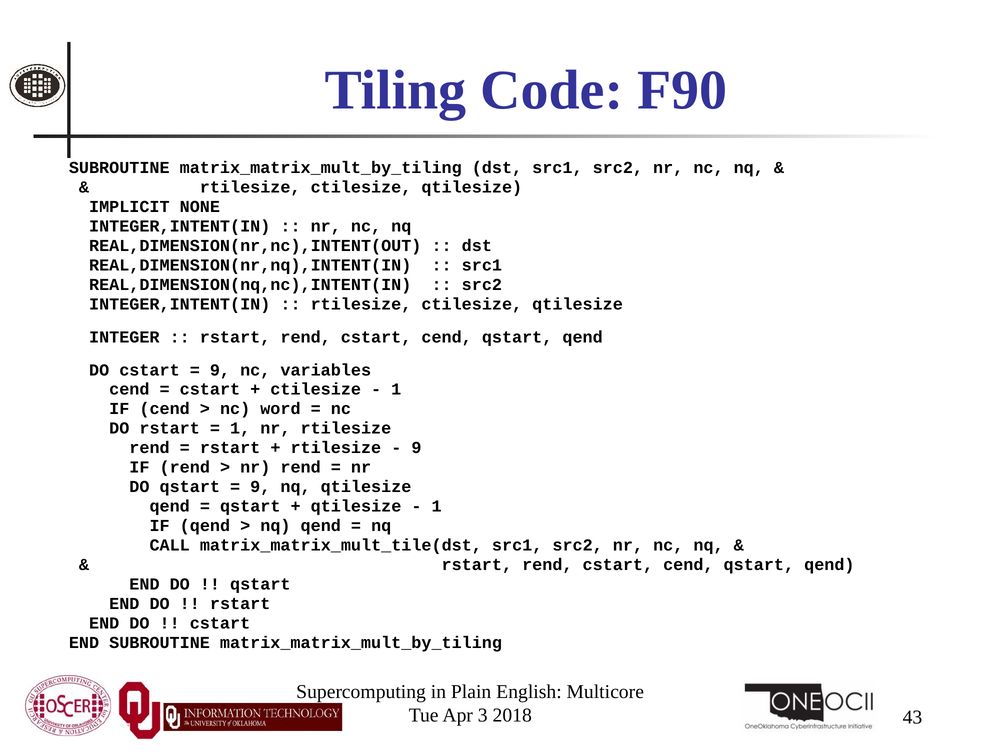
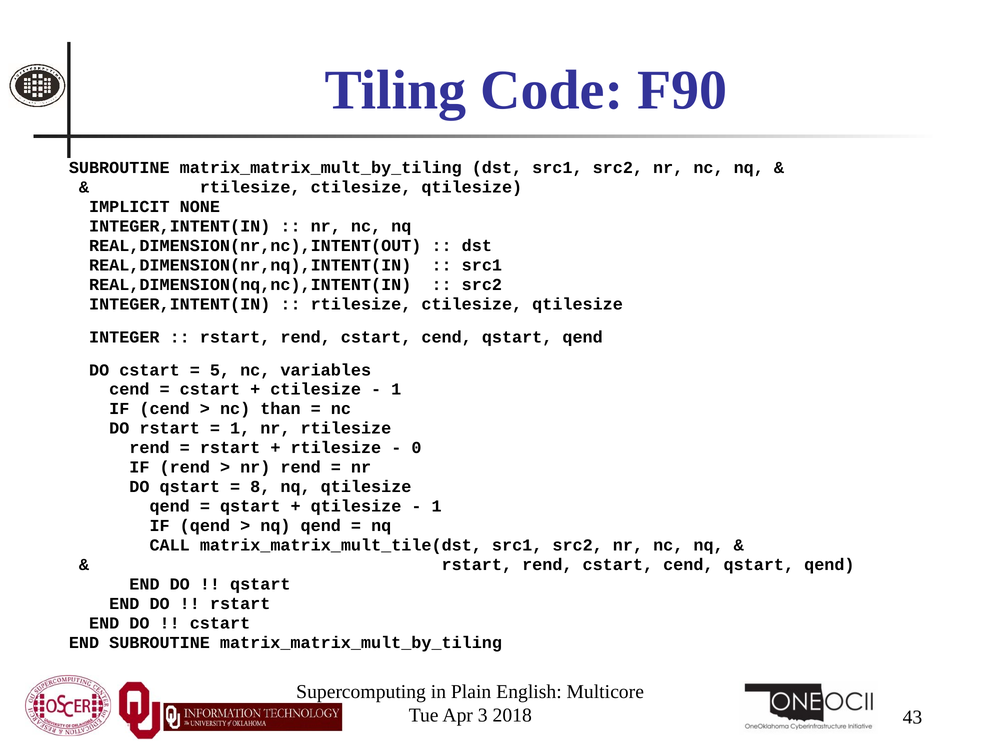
9 at (220, 370): 9 -> 5
word: word -> than
9 at (416, 448): 9 -> 0
9 at (260, 487): 9 -> 8
